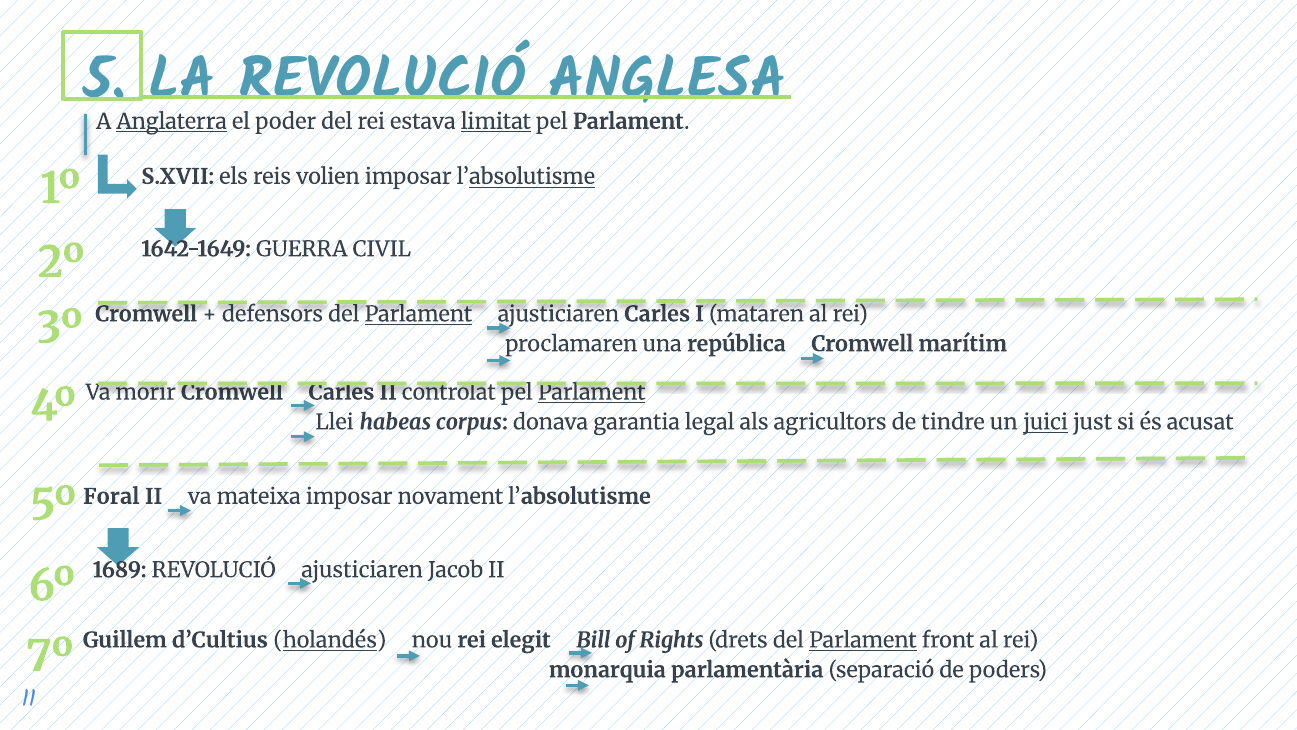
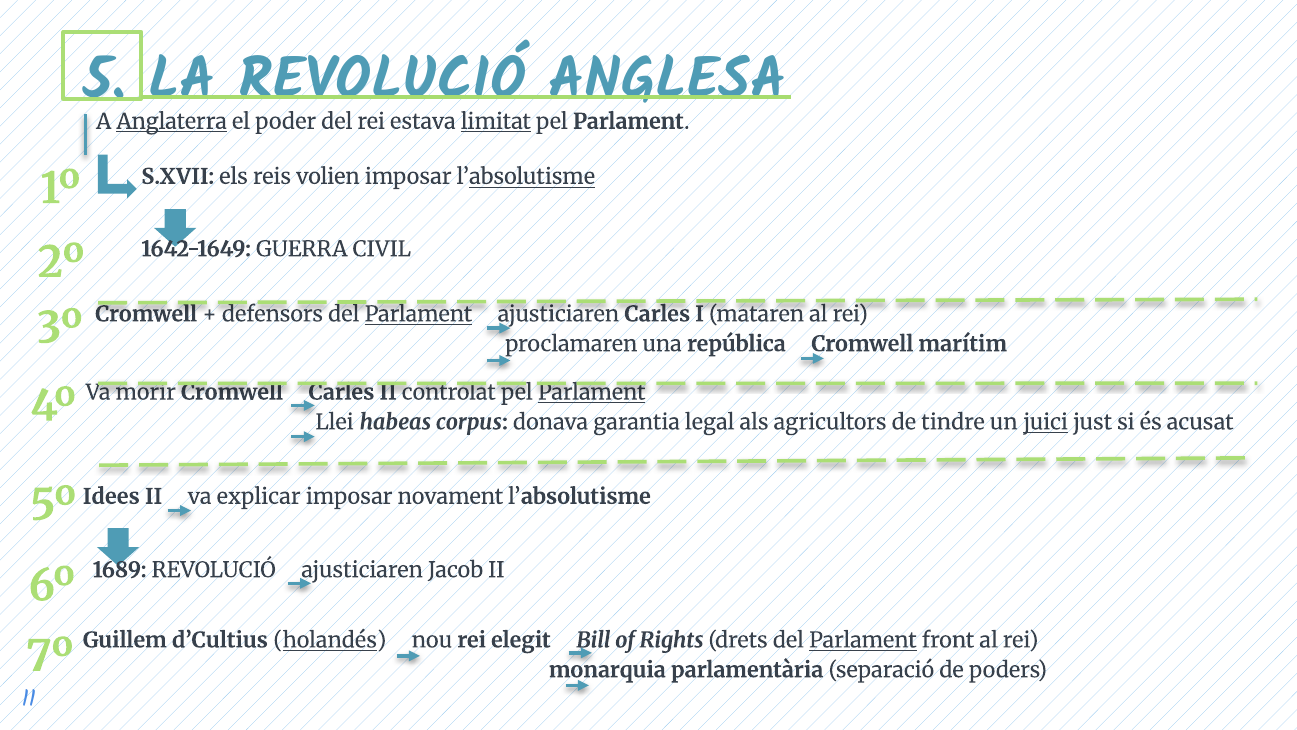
Foral: Foral -> Idees
mateixa: mateixa -> explicar
